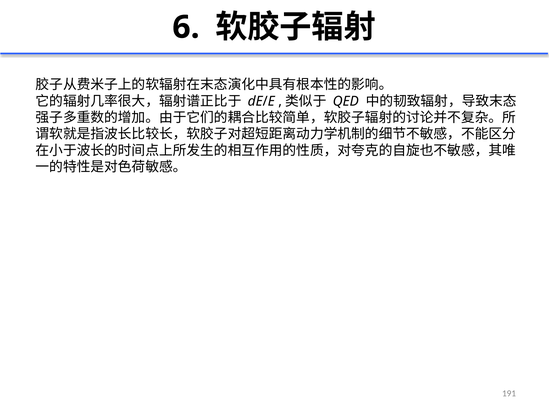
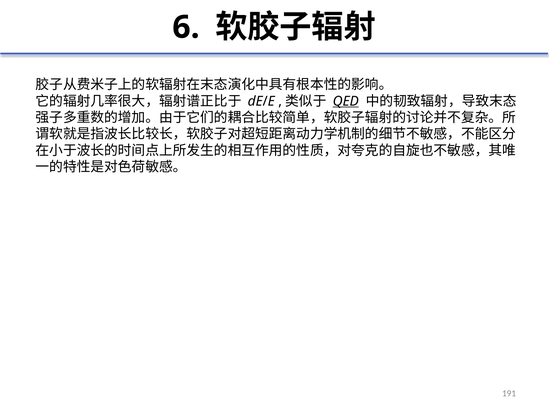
QED underline: none -> present
